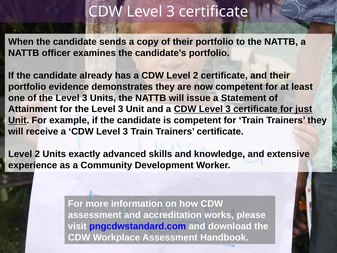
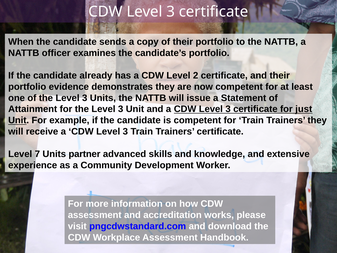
2 at (37, 154): 2 -> 7
exactly: exactly -> partner
